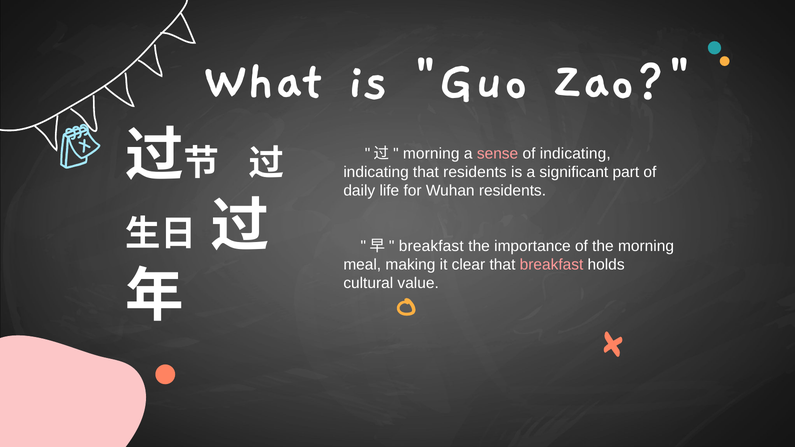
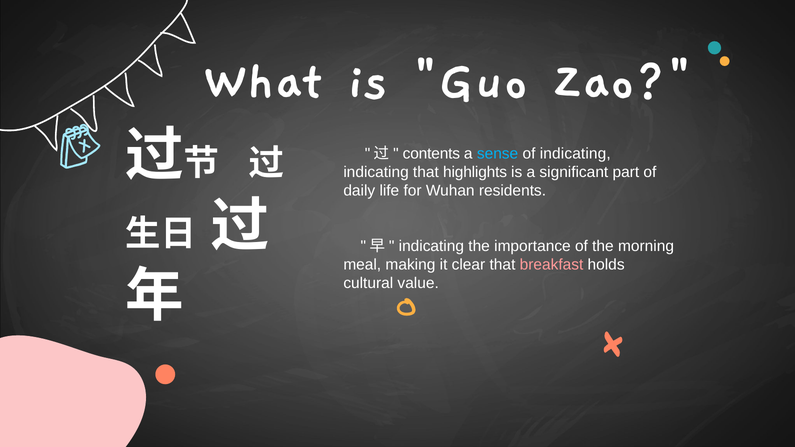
morning at (431, 154): morning -> contents
sense colour: pink -> light blue
that residents: residents -> highlights
breakfast at (431, 246): breakfast -> indicating
